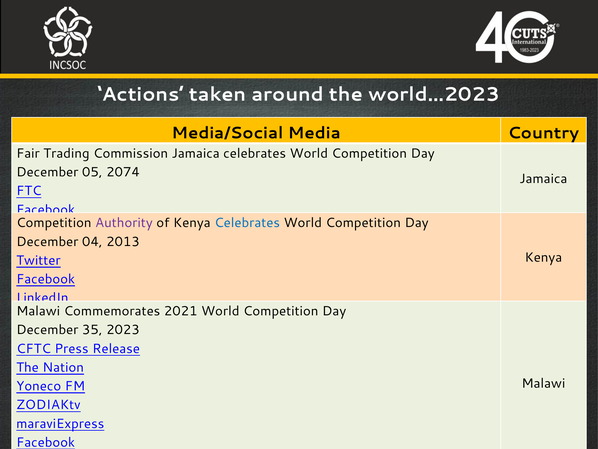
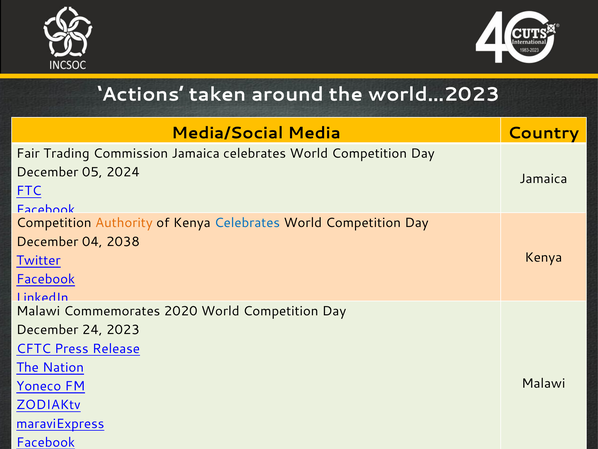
2074: 2074 -> 2024
Authority colour: purple -> orange
2013: 2013 -> 2038
2021: 2021 -> 2020
35: 35 -> 24
